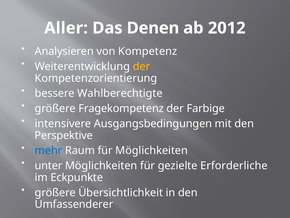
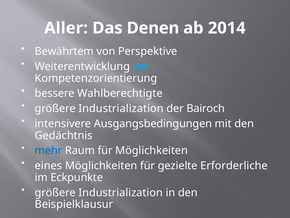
2012: 2012 -> 2014
Analysieren: Analysieren -> Bewährtem
Kompetenz: Kompetenz -> Perspektive
der at (141, 66) colour: yellow -> light blue
Fragekompetenz at (121, 108): Fragekompetenz -> Industrialization
Farbige: Farbige -> Bairoch
Perspektive: Perspektive -> Gedächtnis
unter: unter -> eines
Übersichtlichkeit at (121, 192): Übersichtlichkeit -> Industrialization
Umfassenderer: Umfassenderer -> Beispielklausur
